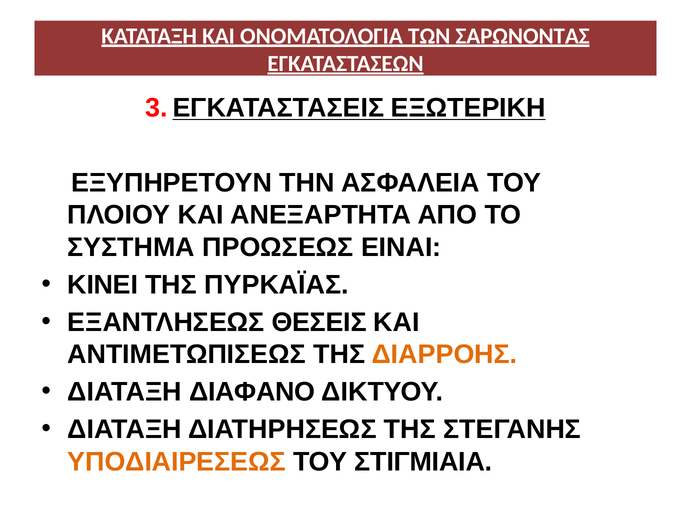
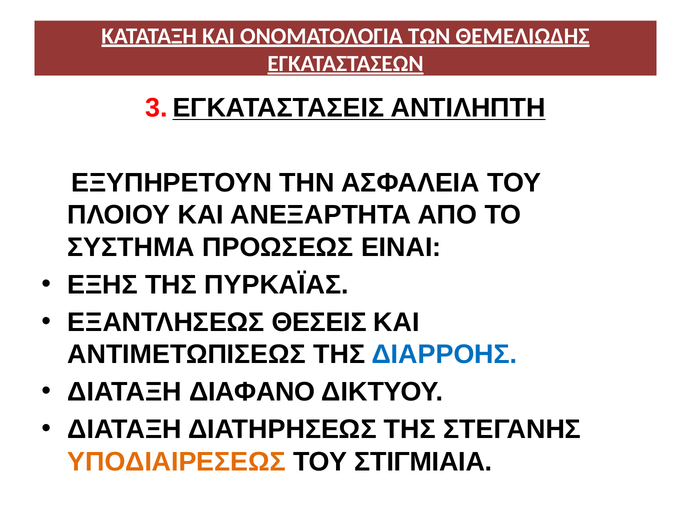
ΣΑΡΩΝΟΝΤΑΣ: ΣΑΡΩΝΟΝΤΑΣ -> ΘΕΜΕΛΙΩΔΗΣ
ΕΞΩΤΕΡΙΚΗ: ΕΞΩΤΕΡΙΚΗ -> ΑΝΤΙΛΗΠΤΗ
ΚΙΝΕΙ: ΚΙΝΕΙ -> ΕΞΗΣ
ΔΙΑΡΡΟΗΣ colour: orange -> blue
